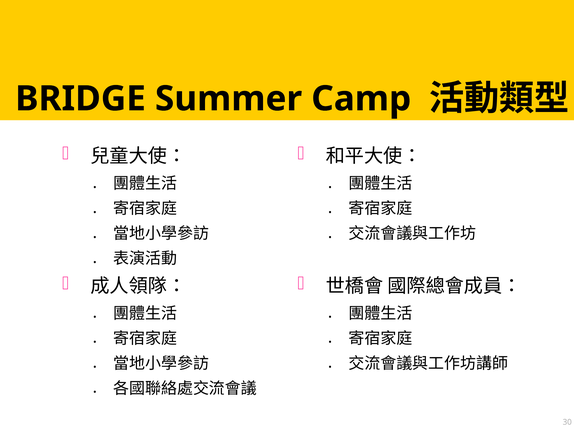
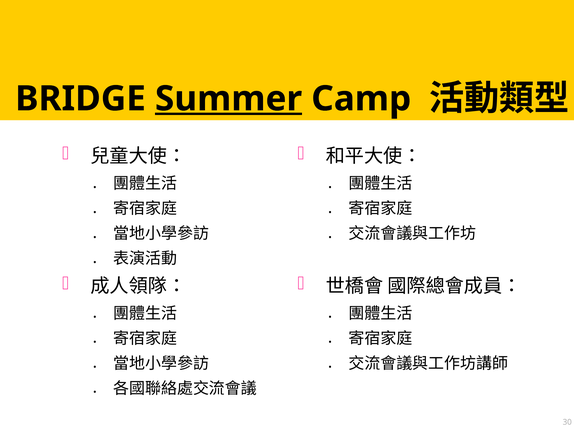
Summer underline: none -> present
